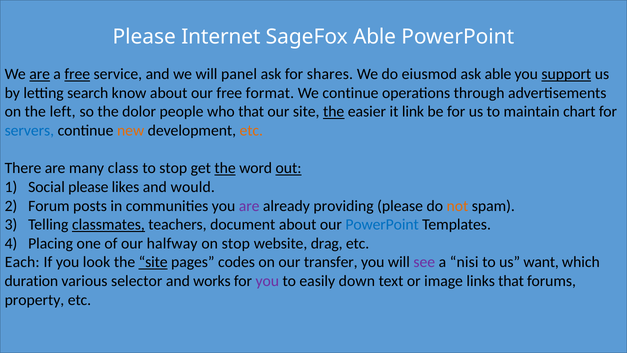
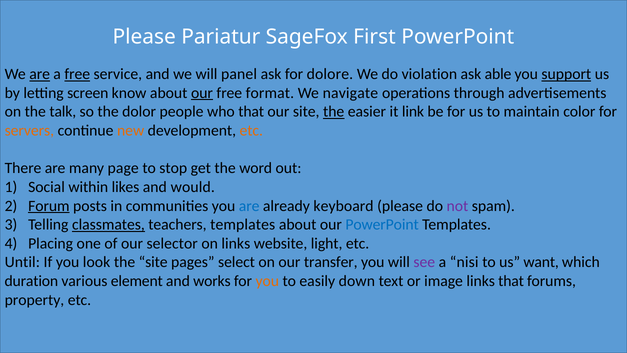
Internet: Internet -> Pariatur
SageFox Able: Able -> First
shares: shares -> dolore
eiusmod: eiusmod -> violation
search: search -> screen
our at (202, 93) underline: none -> present
We continue: continue -> navigate
left: left -> talk
chart: chart -> color
servers colour: blue -> orange
class: class -> page
the at (225, 168) underline: present -> none
out underline: present -> none
Social please: please -> within
Forum underline: none -> present
are at (249, 206) colour: purple -> blue
providing: providing -> keyboard
not colour: orange -> purple
teachers document: document -> templates
halfway: halfway -> selector
on stop: stop -> links
drag: drag -> light
Each: Each -> Until
site at (153, 262) underline: present -> none
codes: codes -> select
selector: selector -> element
you at (267, 281) colour: purple -> orange
